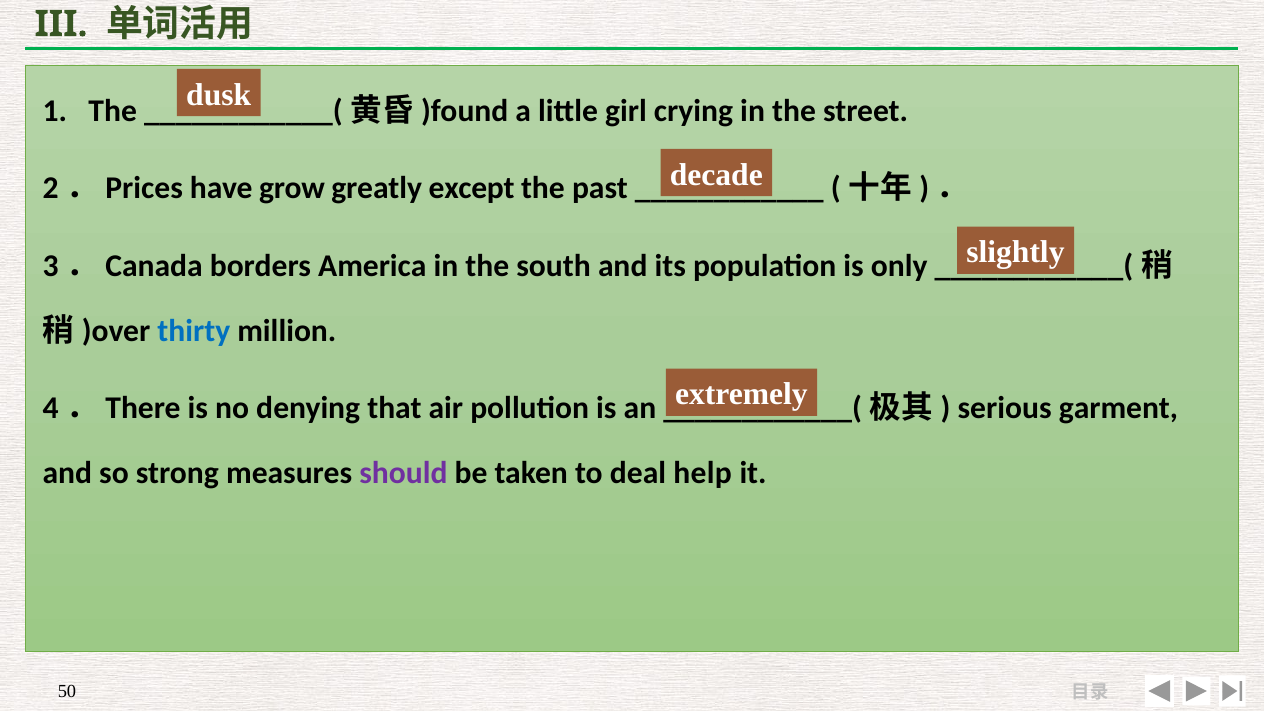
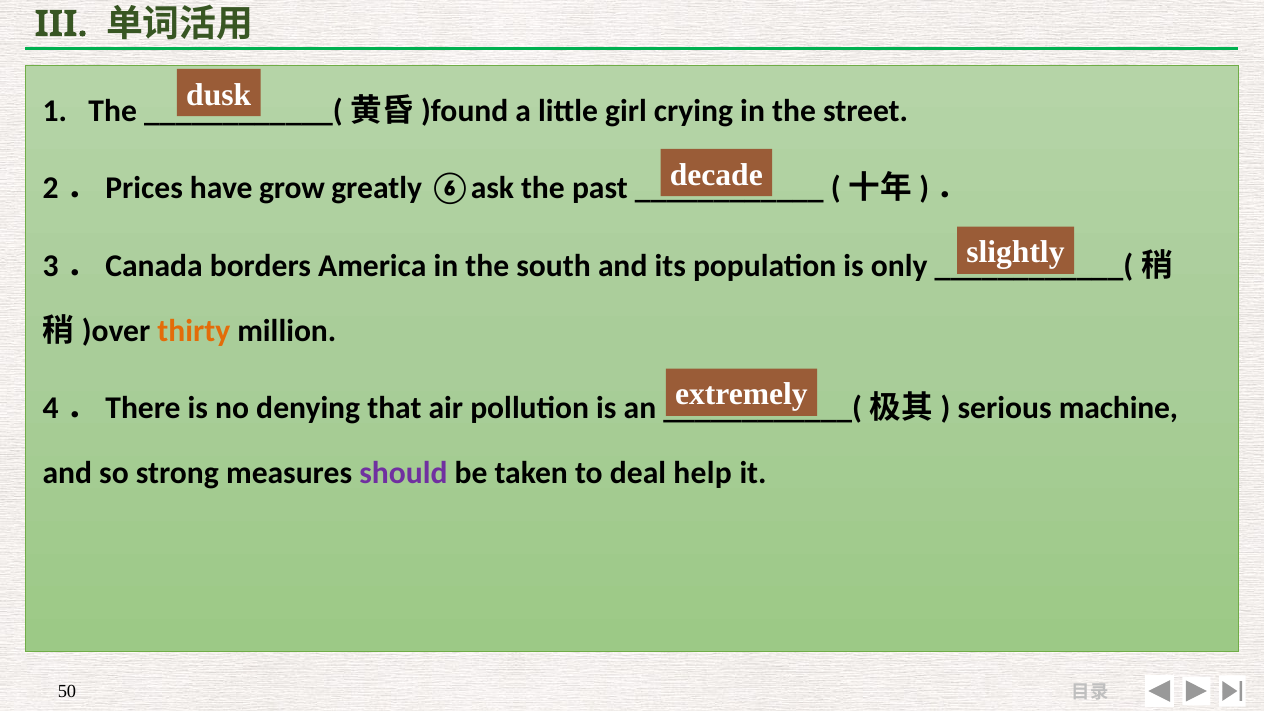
except: except -> ⑥ask
thirty colour: blue -> orange
garment: garment -> machine
